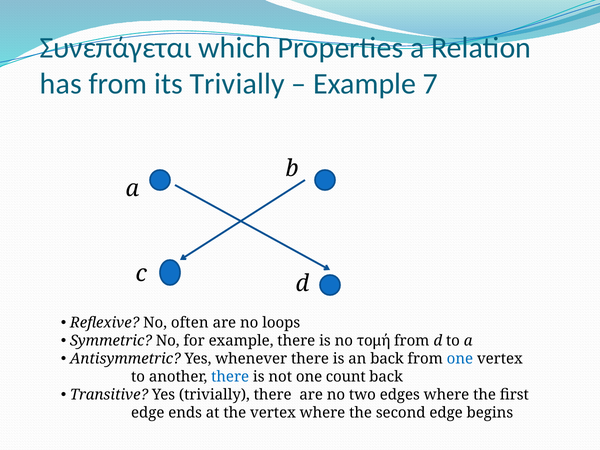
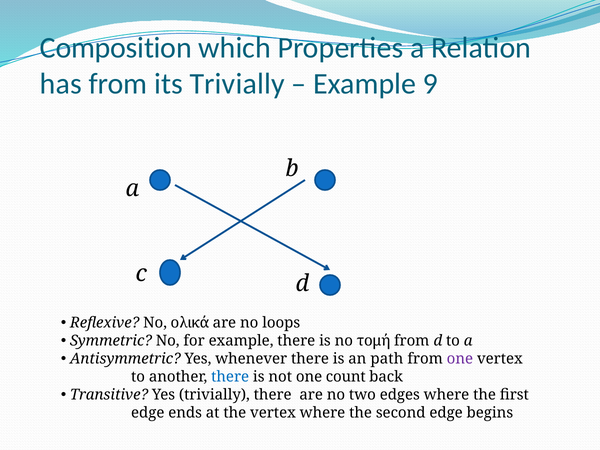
Συνεπάγεται: Συνεπάγεται -> Composition
7: 7 -> 9
often: often -> ολικά
an back: back -> path
one at (460, 359) colour: blue -> purple
